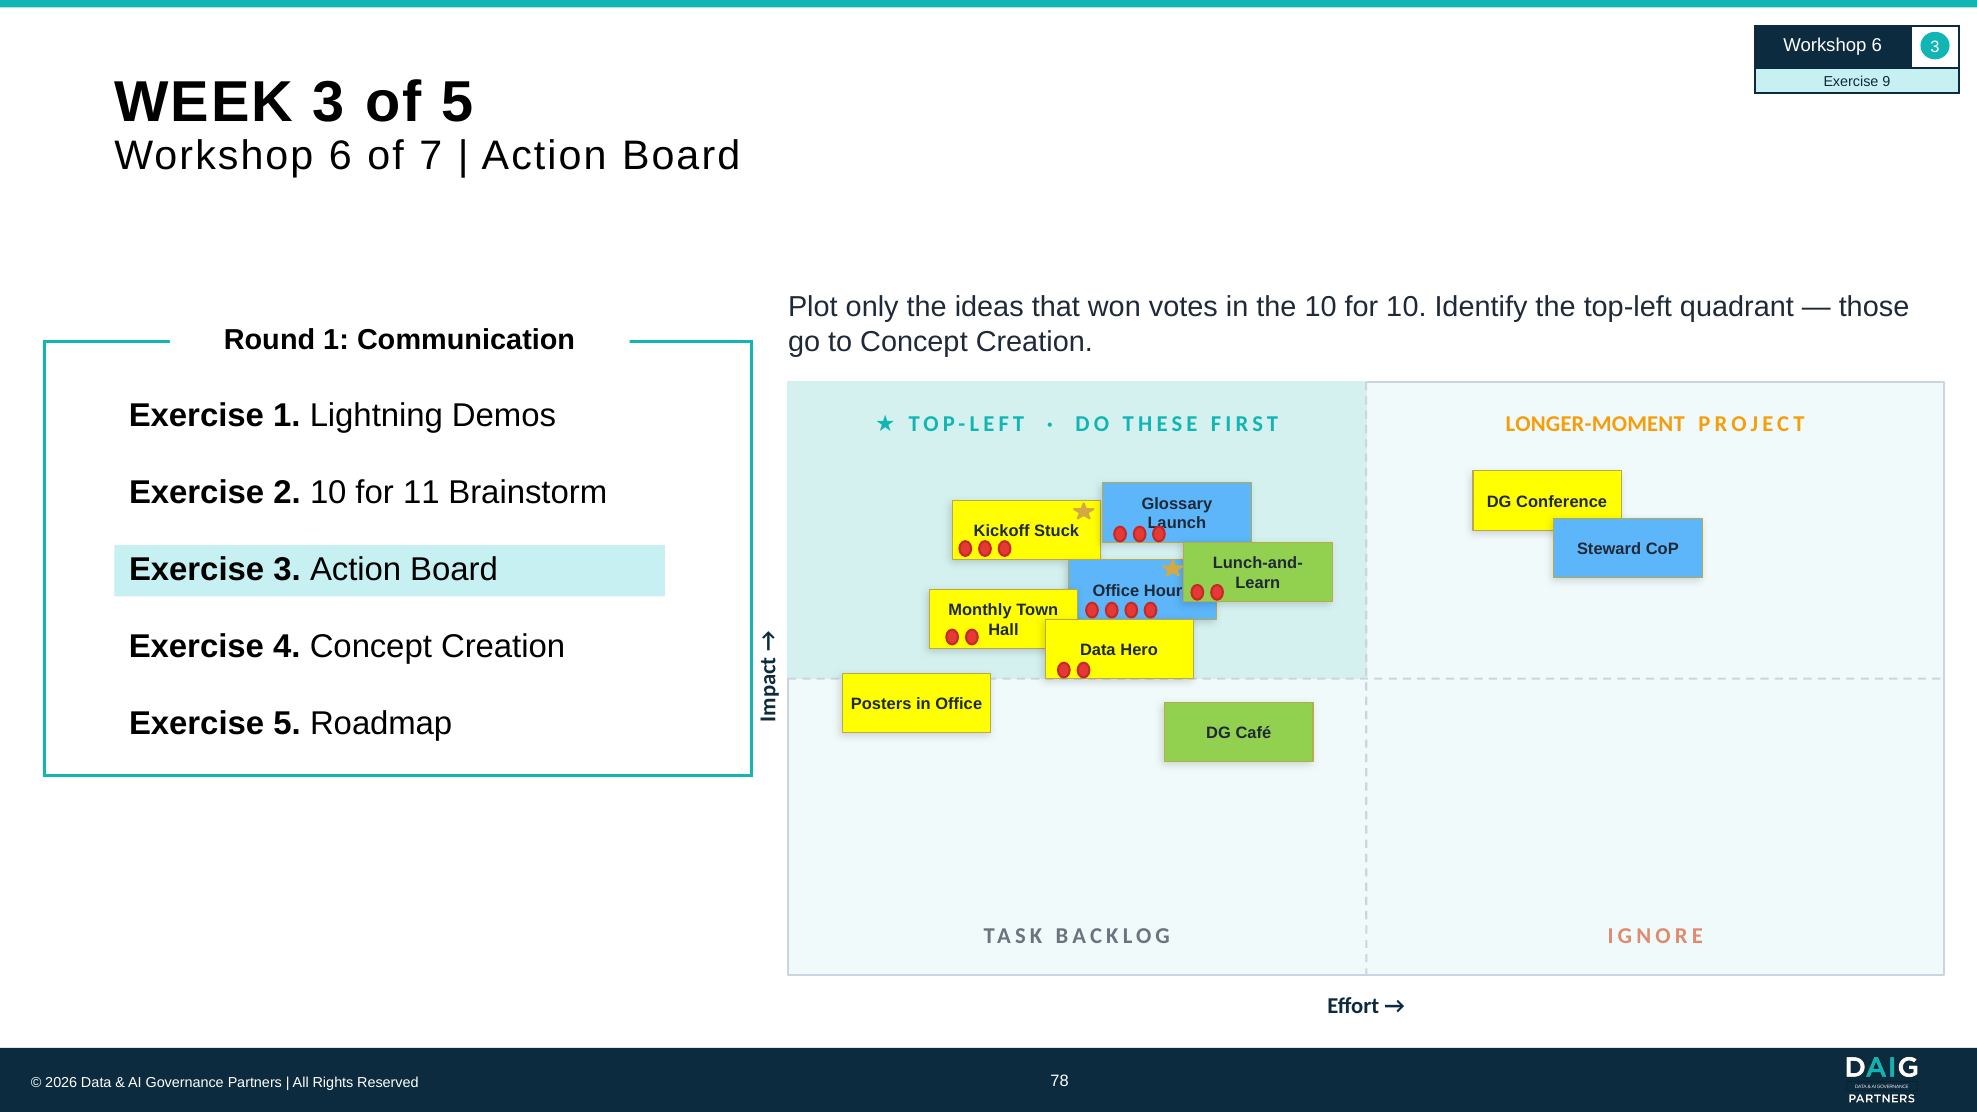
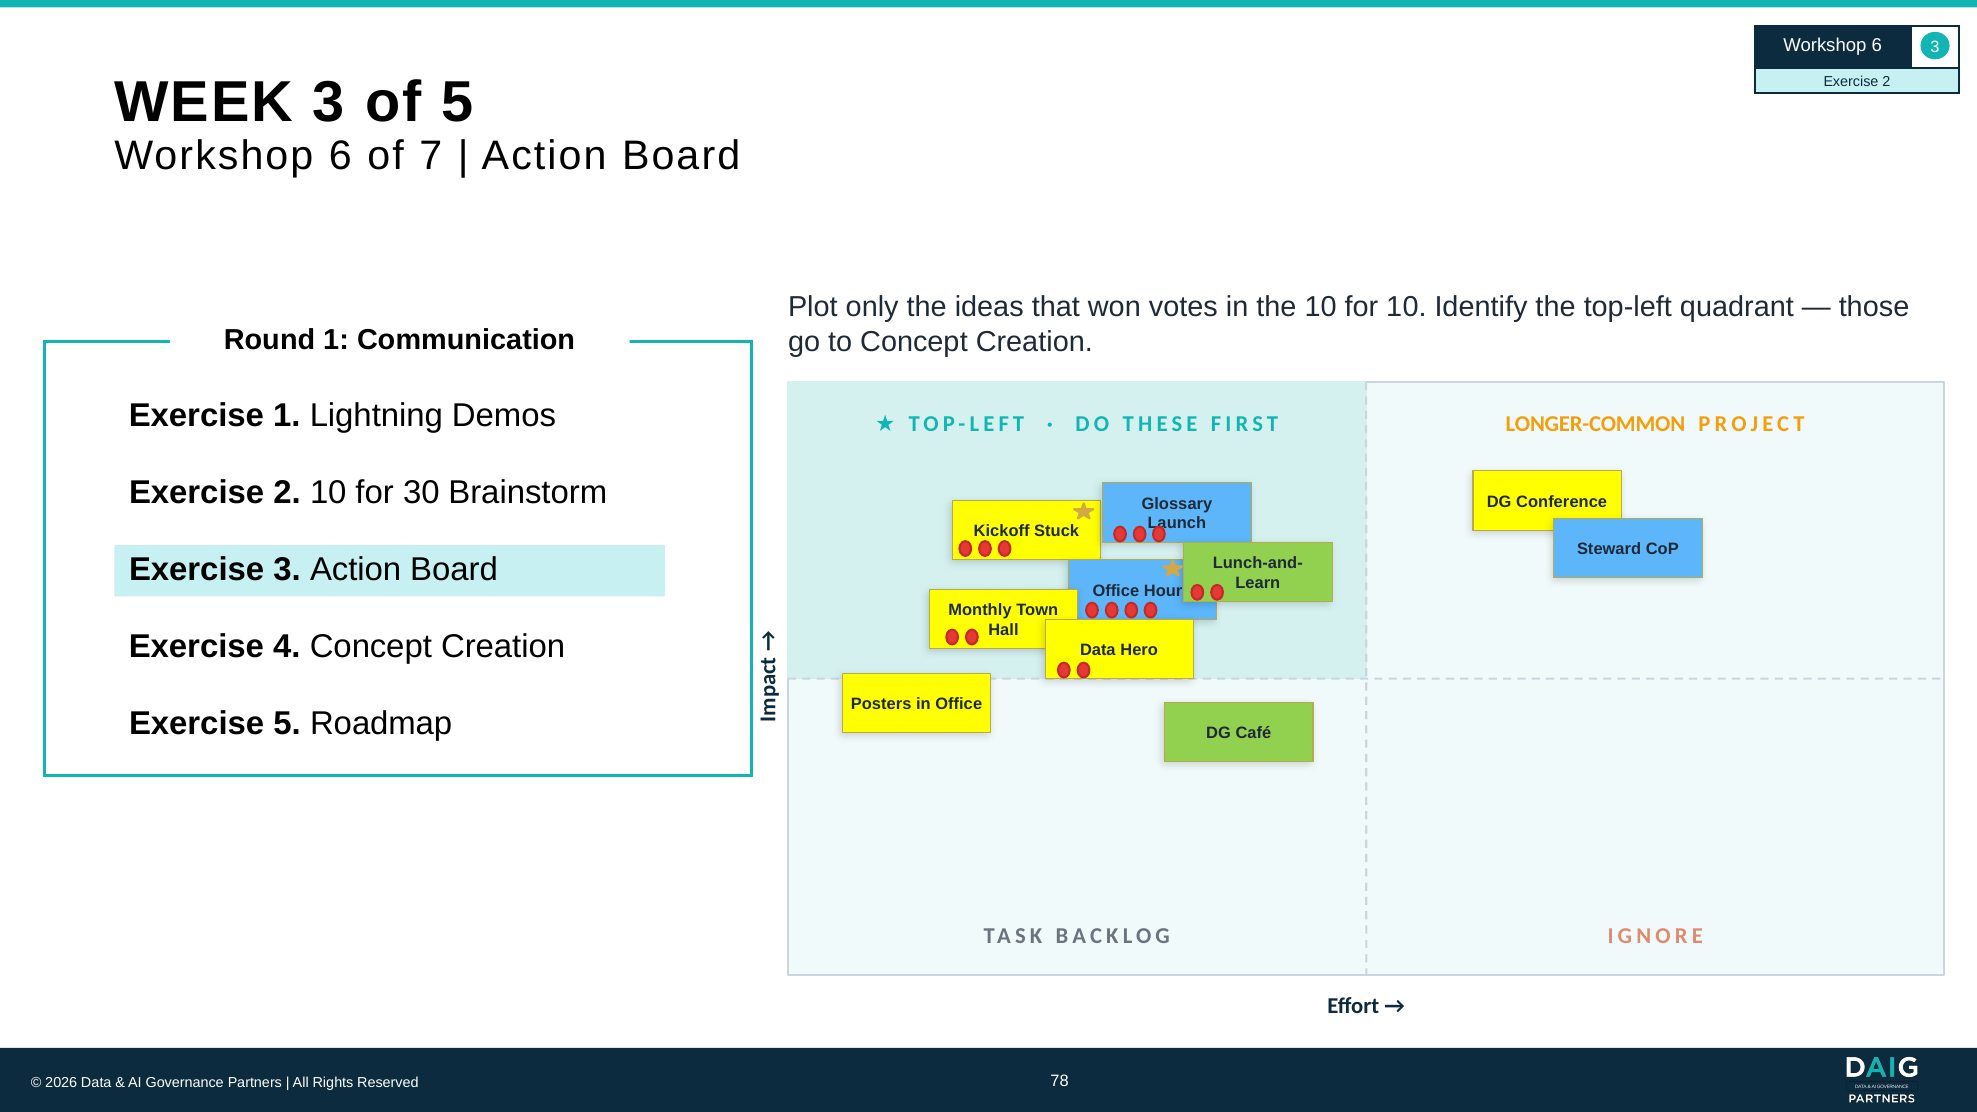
9 at (1886, 82): 9 -> 2
LONGER-MOMENT: LONGER-MOMENT -> LONGER-COMMON
11: 11 -> 30
